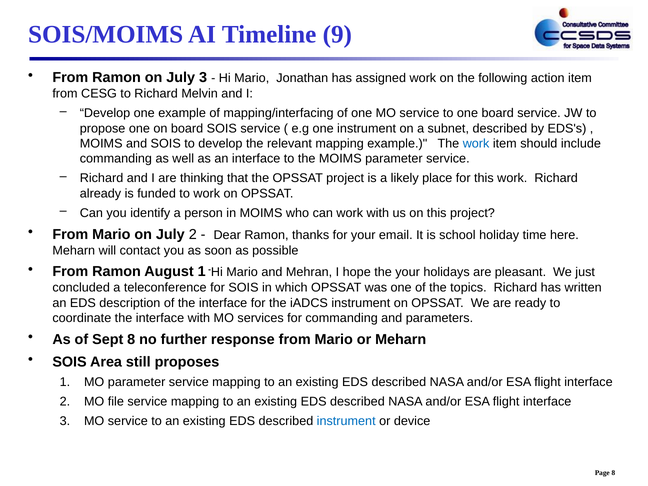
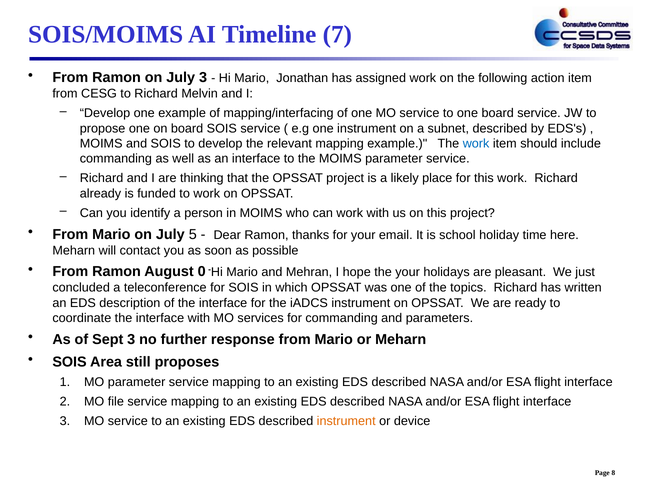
9: 9 -> 7
July 2: 2 -> 5
August 1: 1 -> 0
Sept 8: 8 -> 3
instrument at (346, 421) colour: blue -> orange
